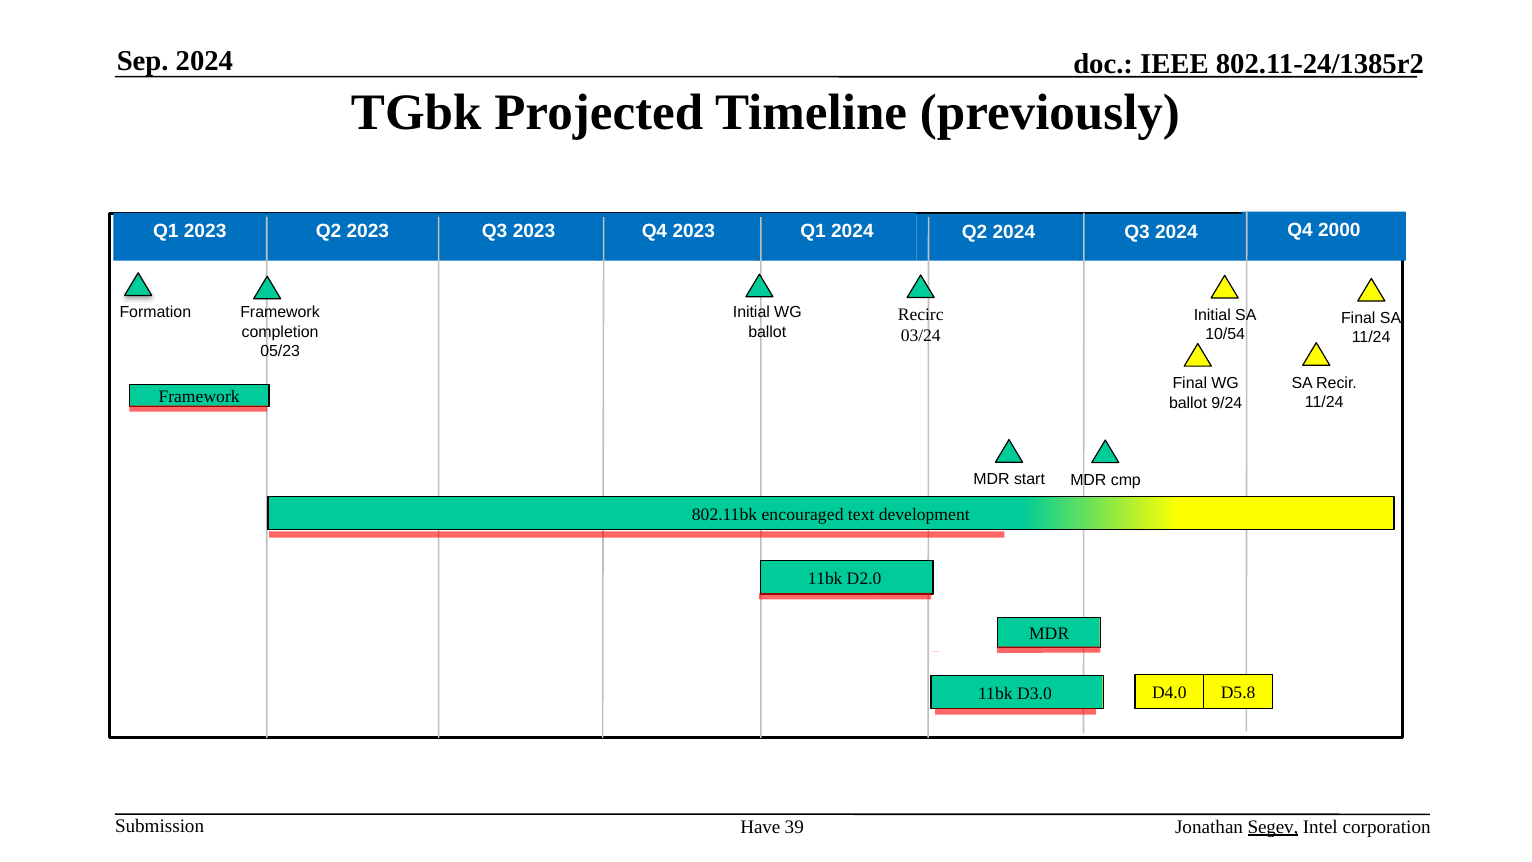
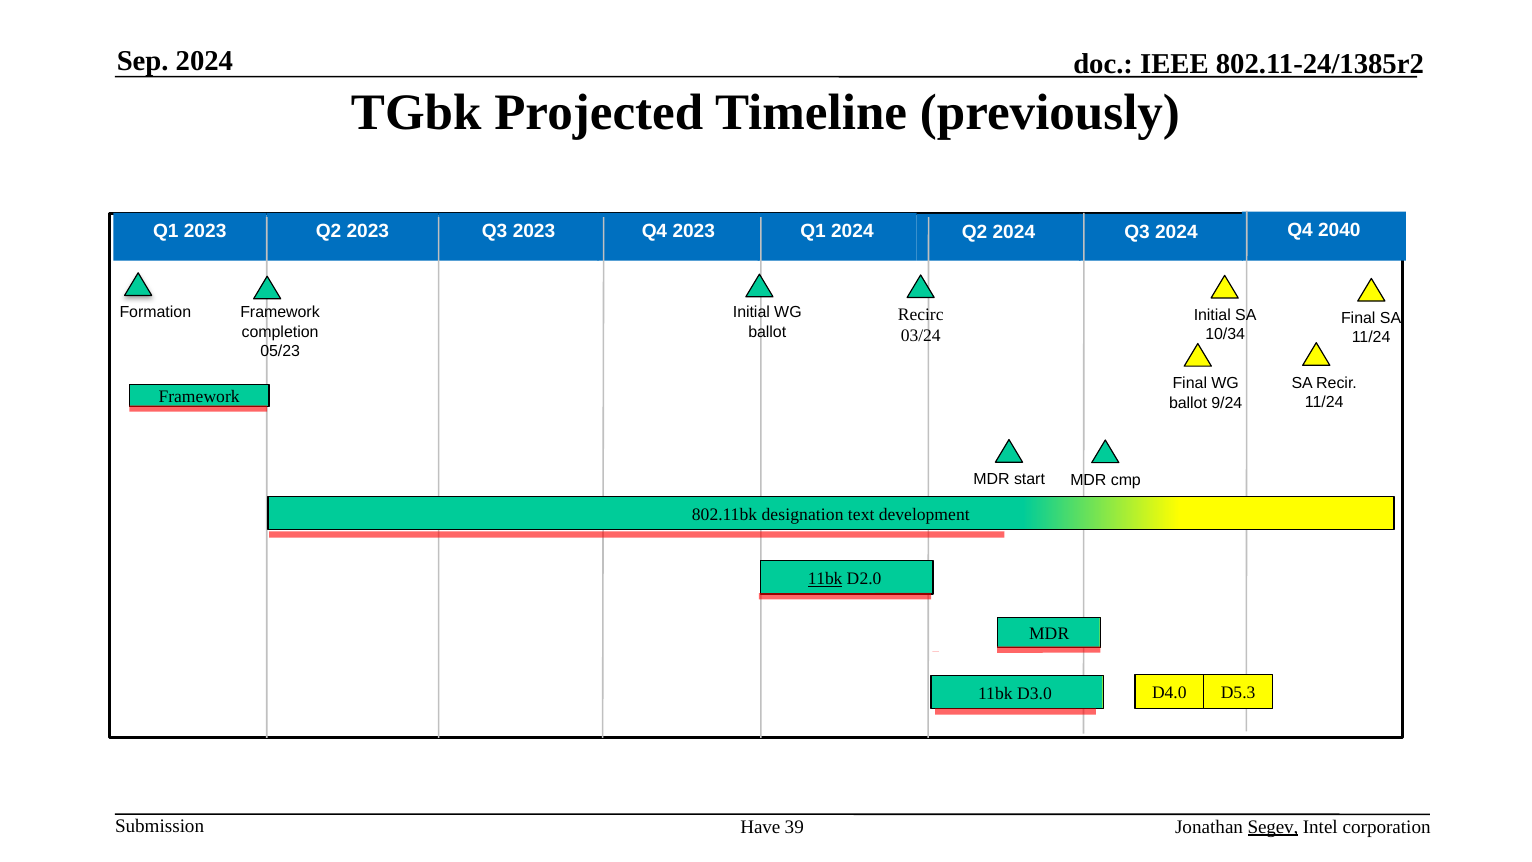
2000: 2000 -> 2040
10/54: 10/54 -> 10/34
encouraged: encouraged -> designation
11bk at (825, 578) underline: none -> present
D5.8: D5.8 -> D5.3
